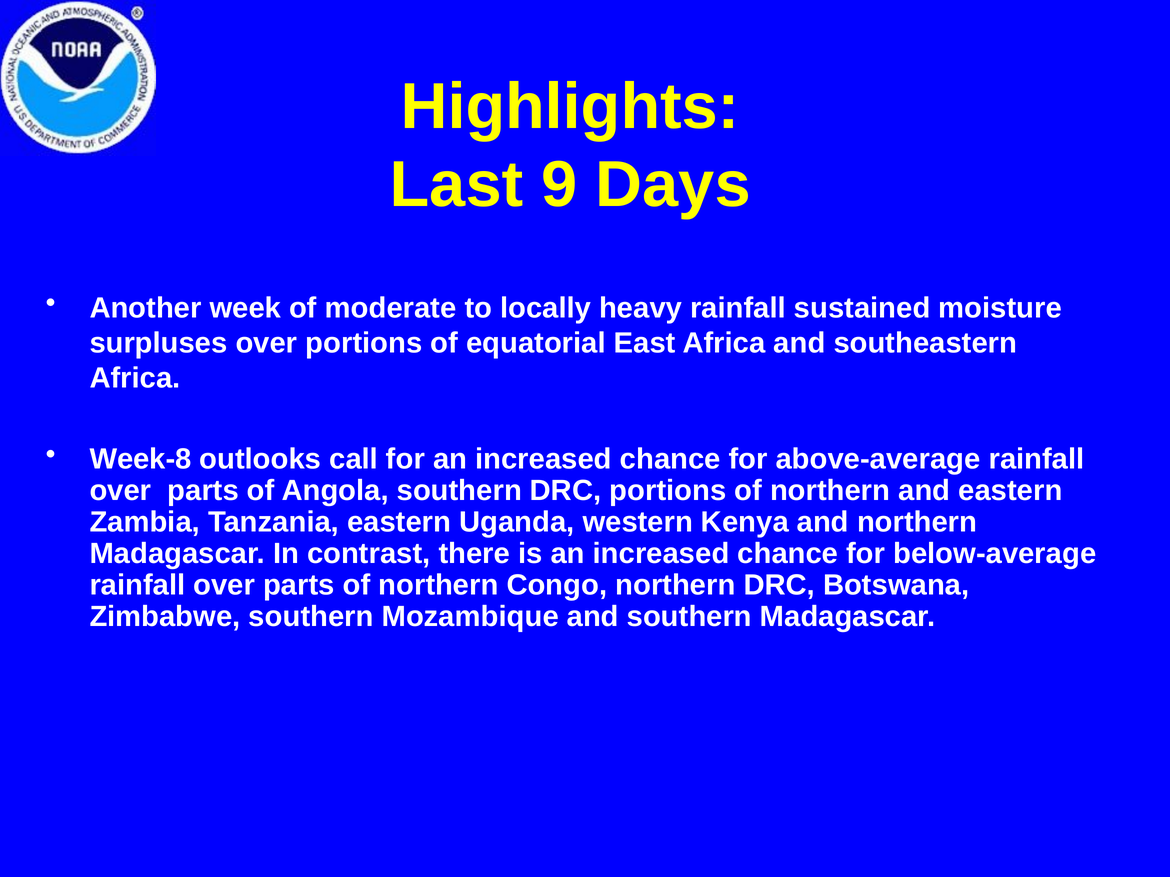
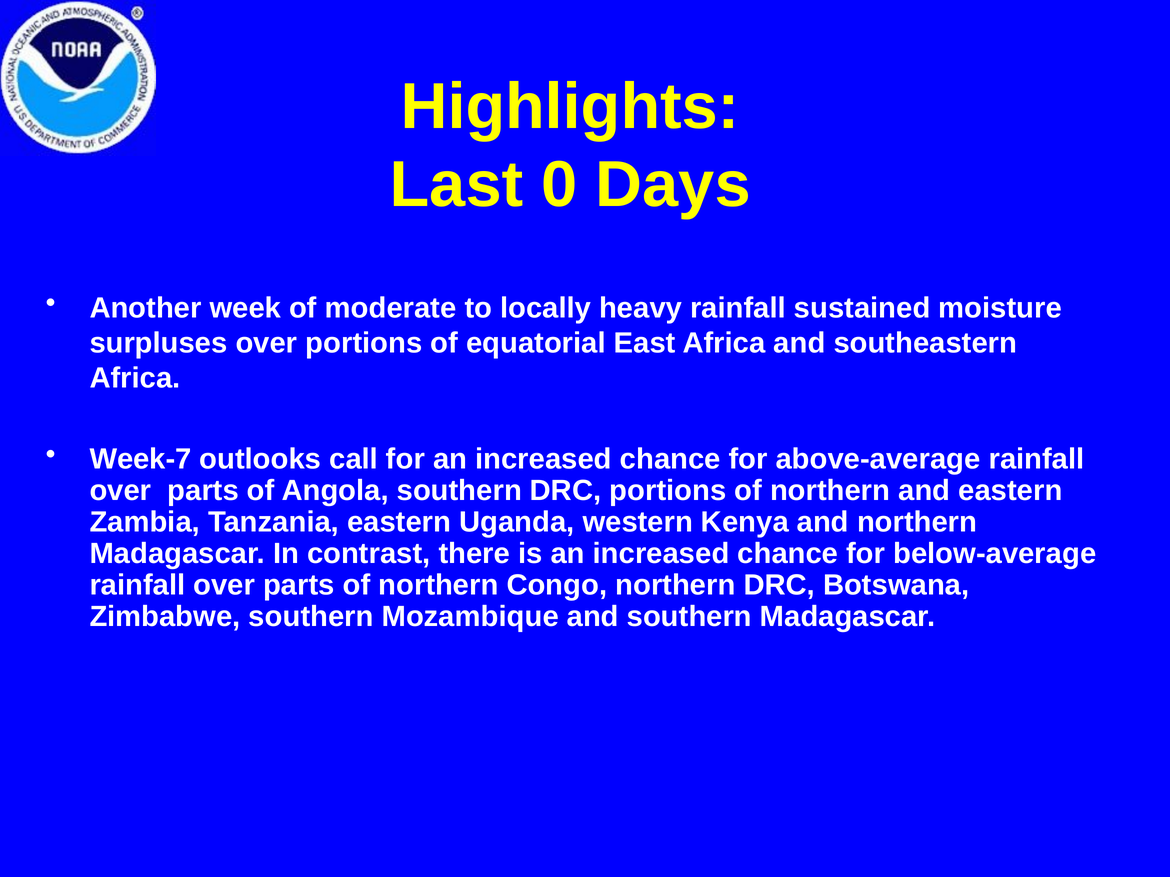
9: 9 -> 0
Week-8: Week-8 -> Week-7
